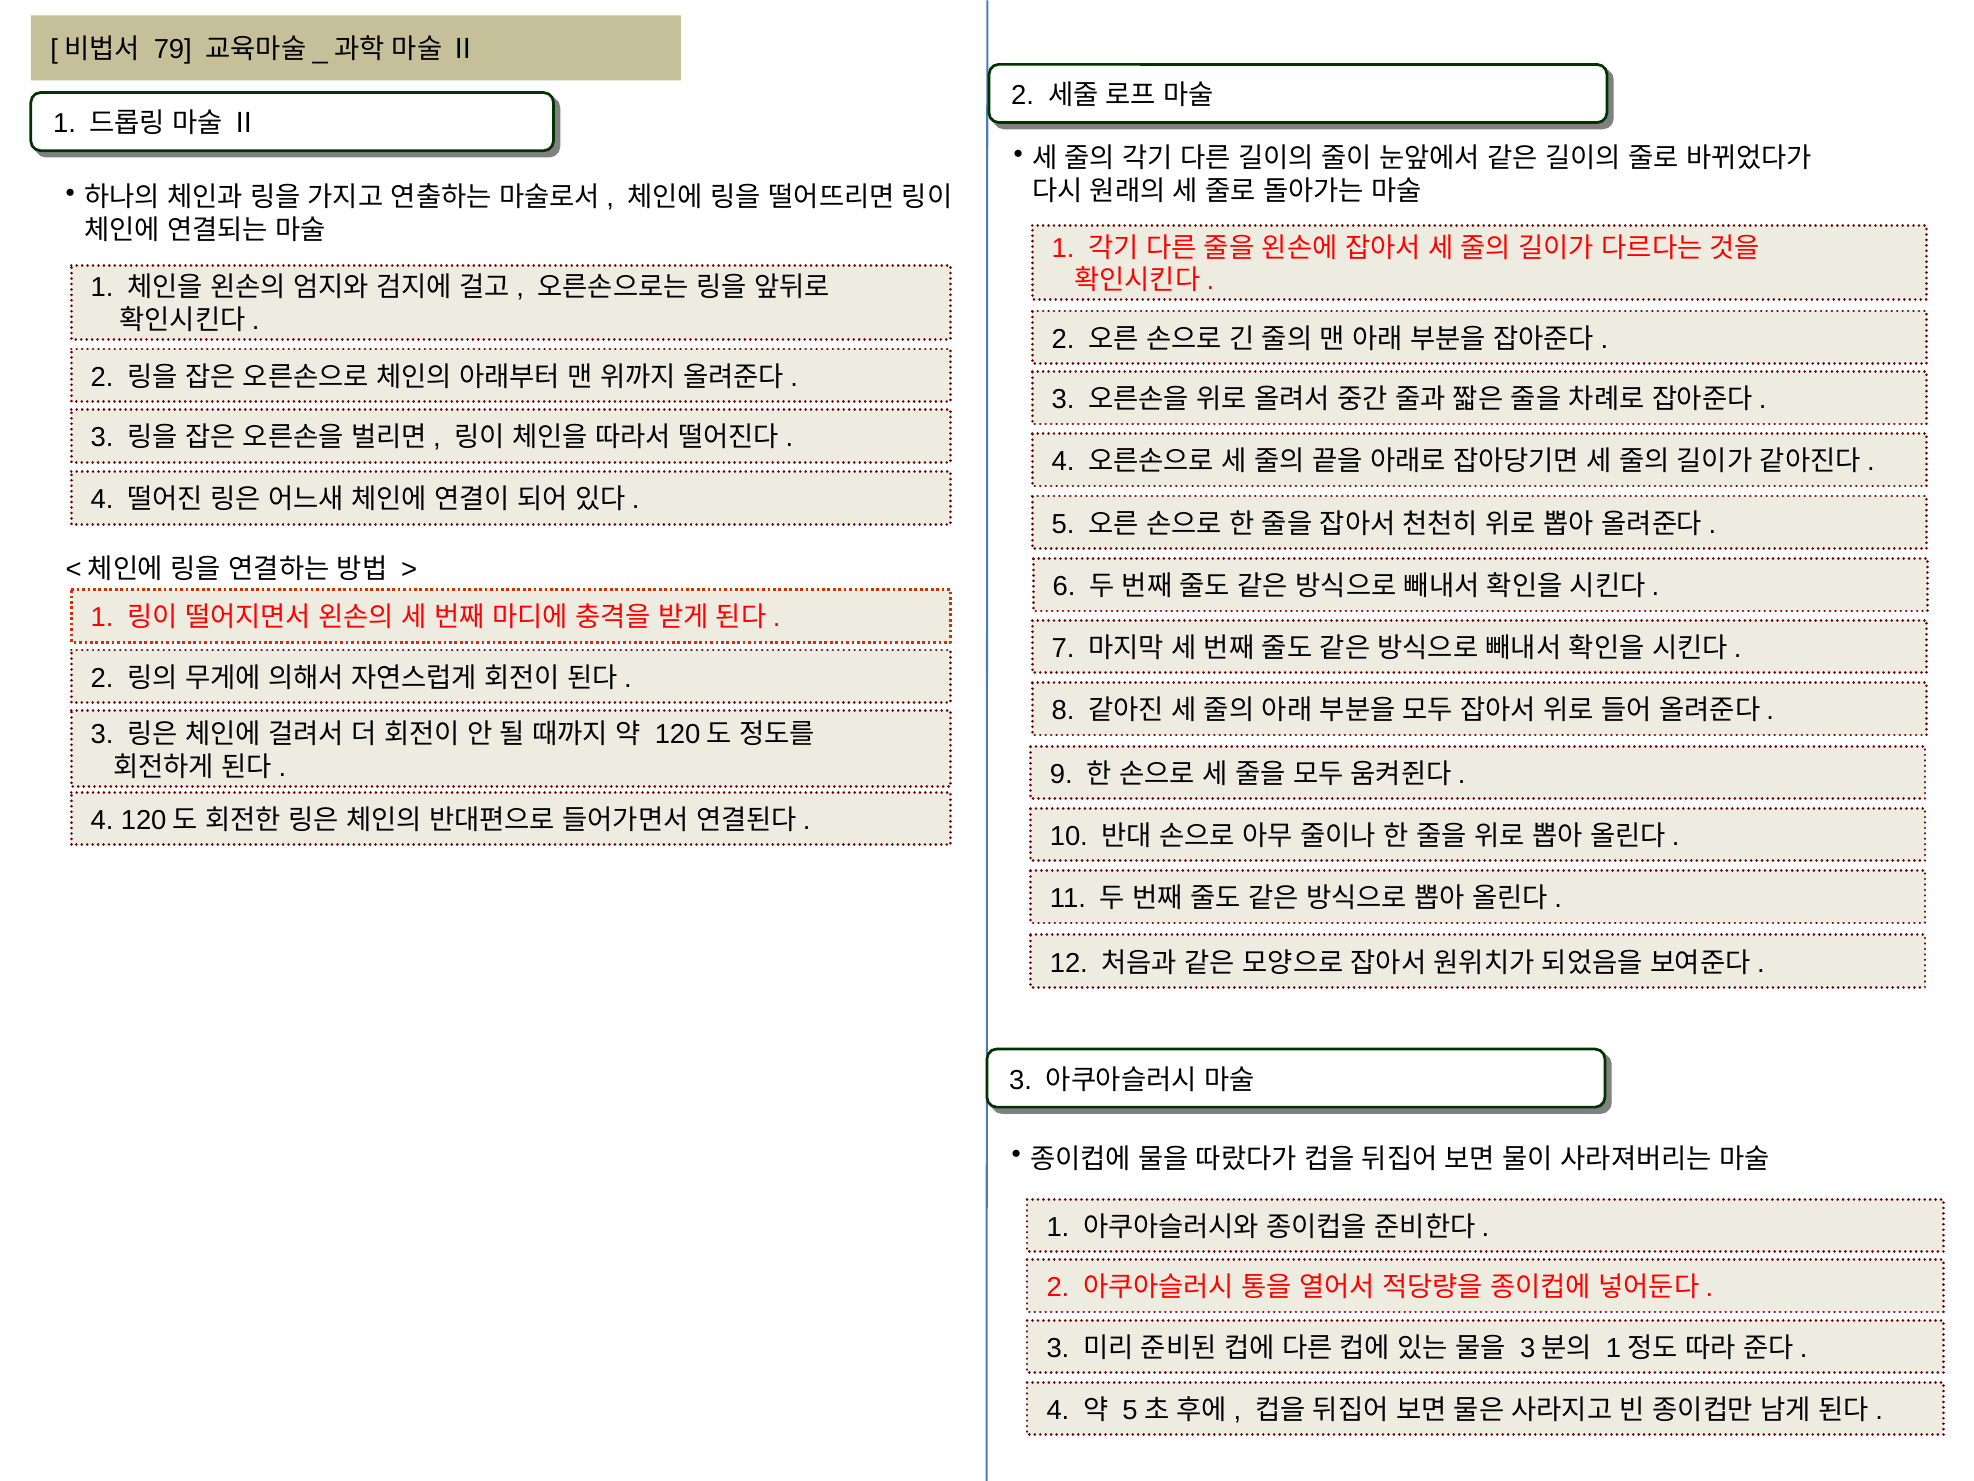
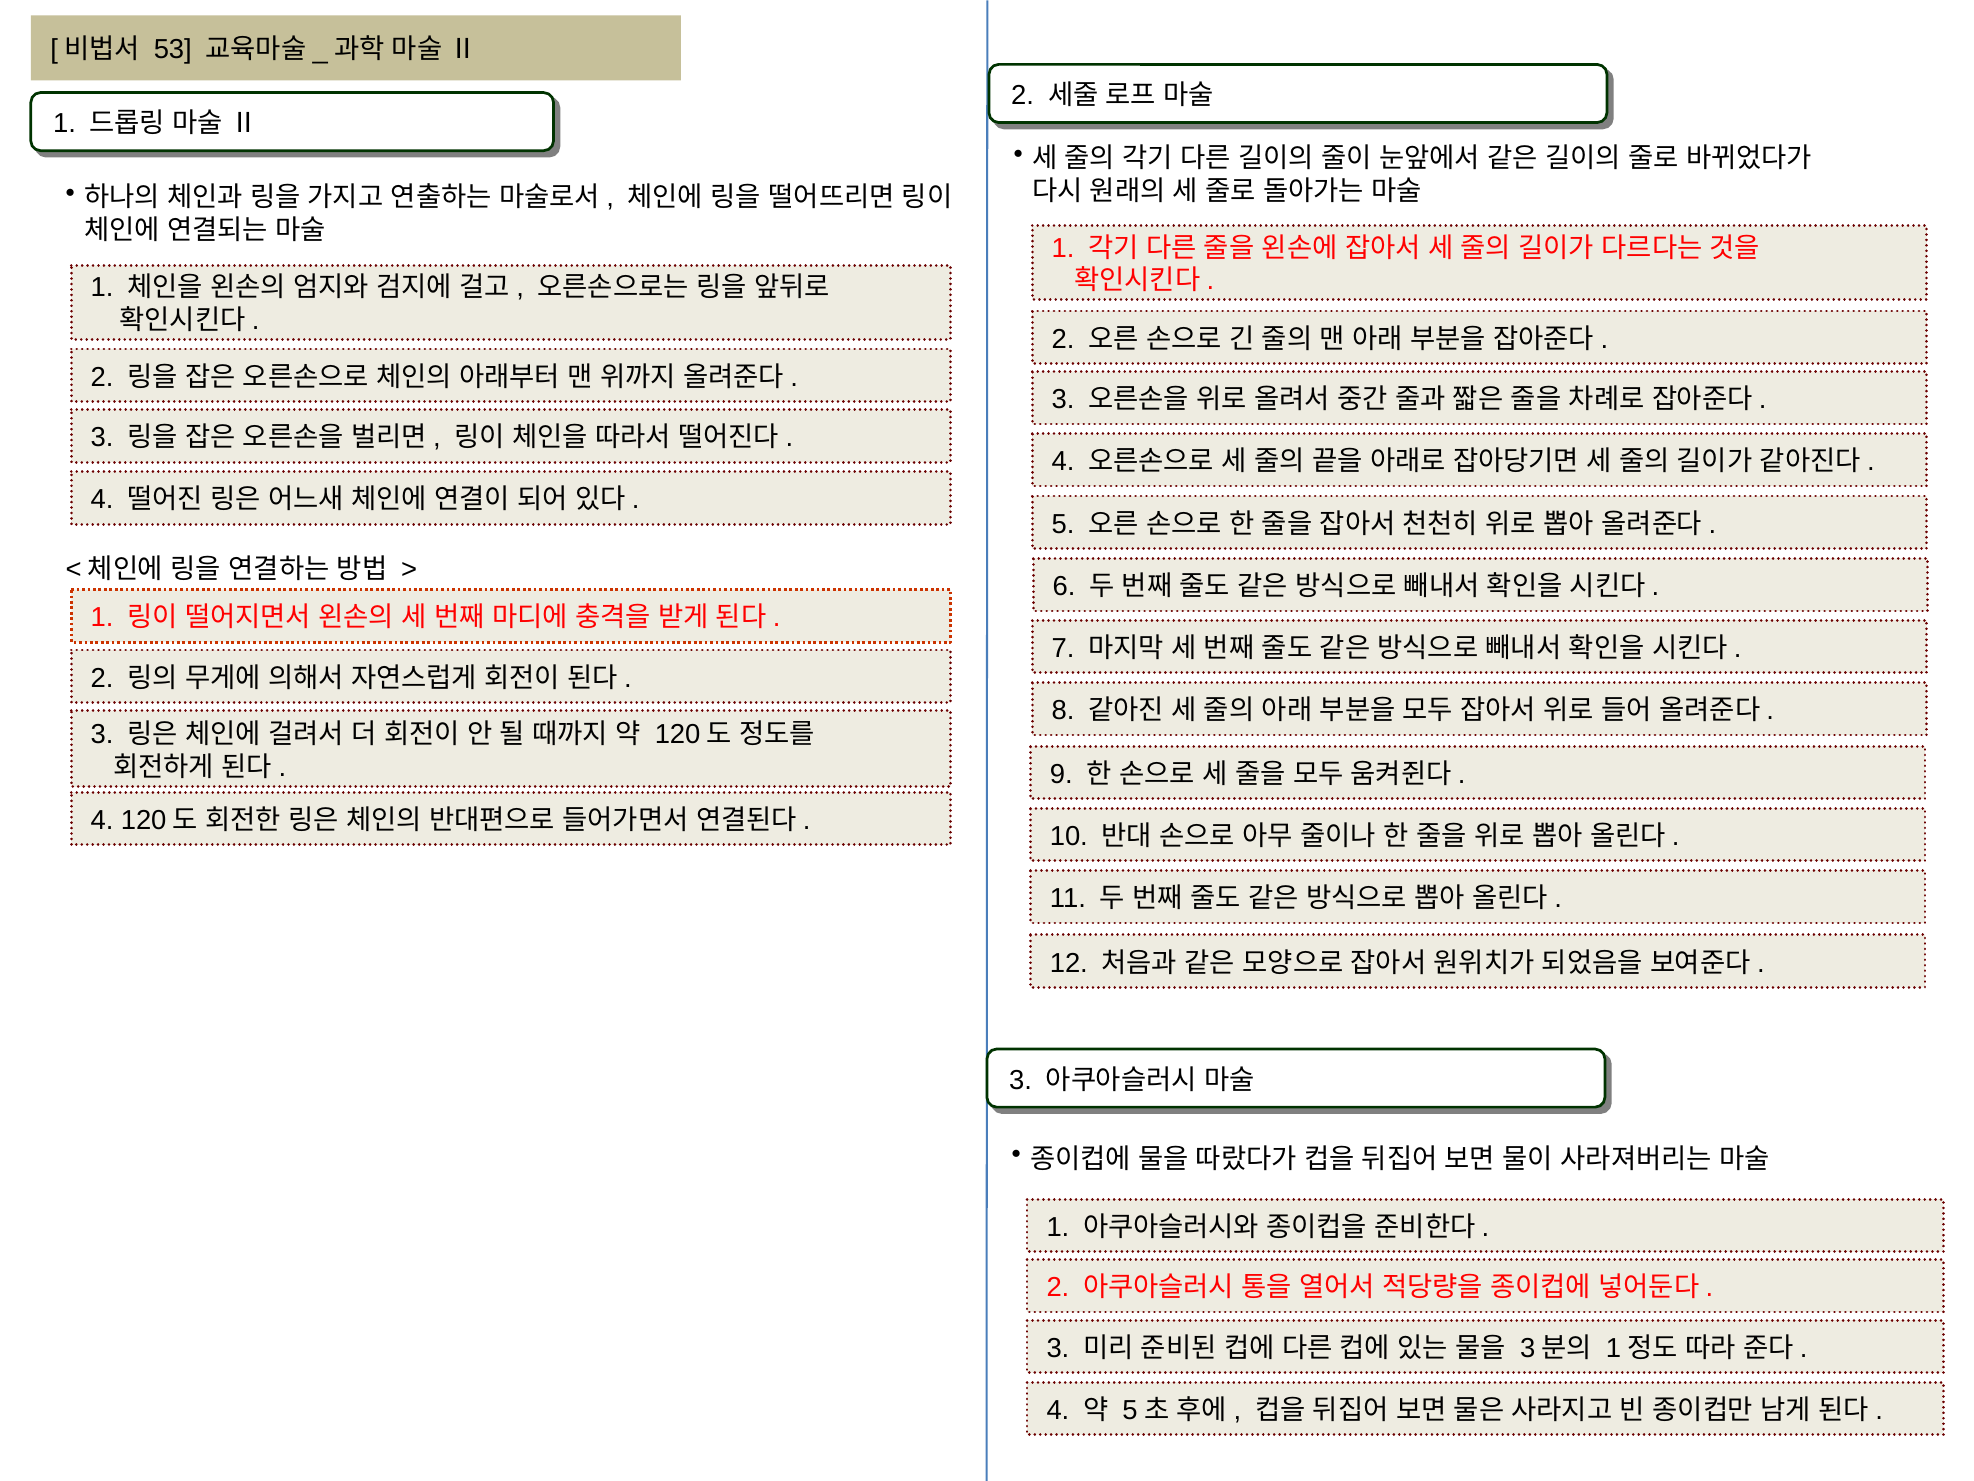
79: 79 -> 53
